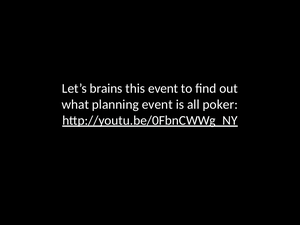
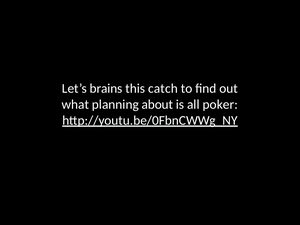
this event: event -> catch
planning event: event -> about
